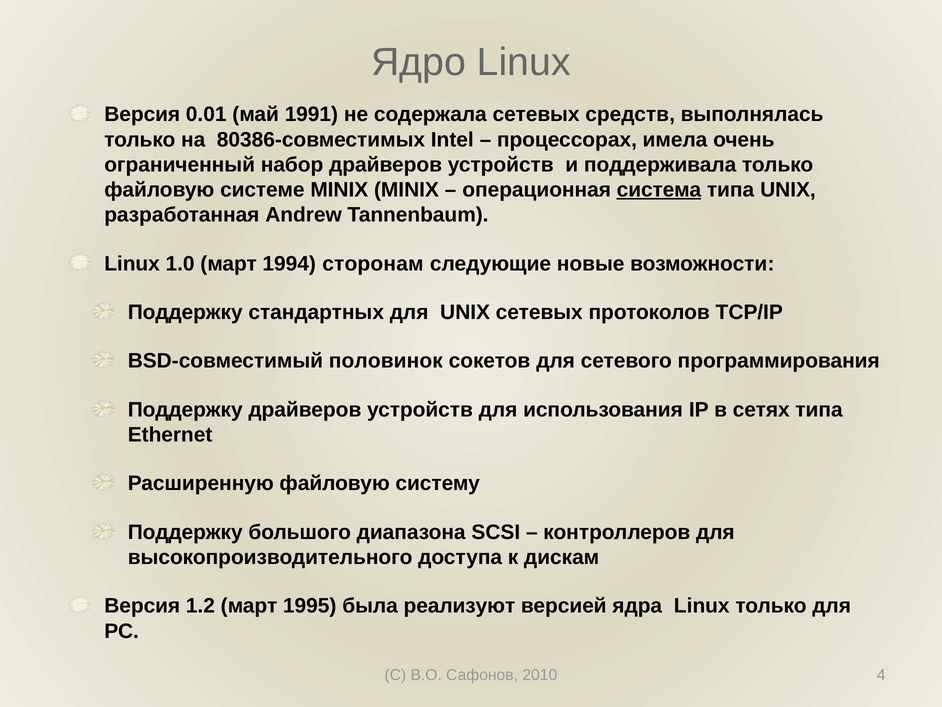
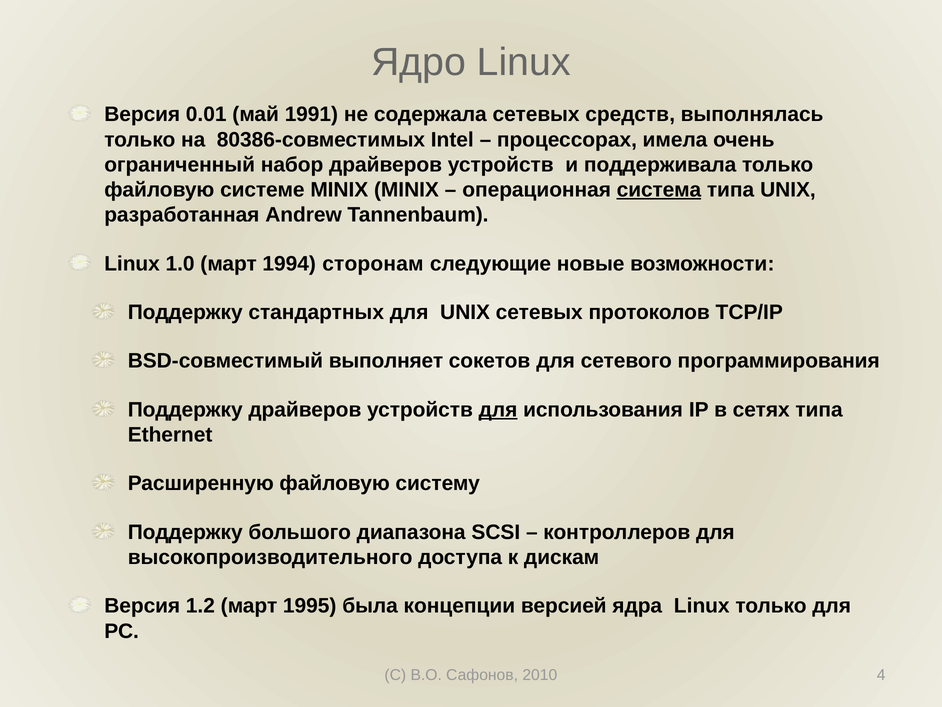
половинок: половинок -> выполняет
для at (498, 409) underline: none -> present
реализуют: реализуют -> концепции
